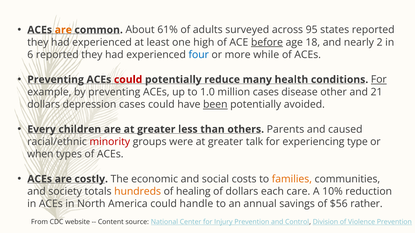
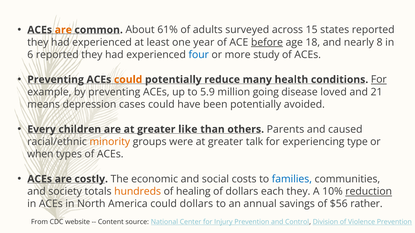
95: 95 -> 15
high: high -> year
2: 2 -> 8
while: while -> study
could at (128, 80) colour: red -> orange
1.0: 1.0 -> 5.9
million cases: cases -> going
other: other -> loved
dollars at (44, 105): dollars -> means
been underline: present -> none
less: less -> like
minority colour: red -> orange
families colour: orange -> blue
each care: care -> they
reduction underline: none -> present
could handle: handle -> dollars
